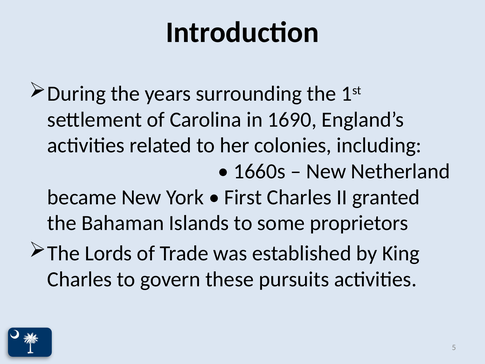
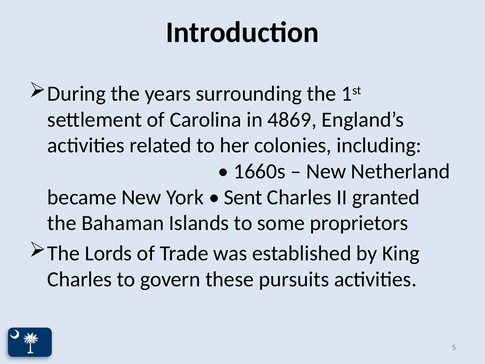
1690: 1690 -> 4869
First: First -> Sent
